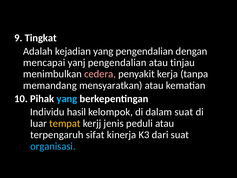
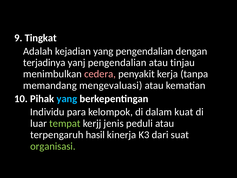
mencapai: mencapai -> terjadinya
mensyaratkan: mensyaratkan -> mengevaluasi
hasil: hasil -> para
dalam suat: suat -> kuat
tempat colour: yellow -> light green
sifat: sifat -> hasil
organisasi colour: light blue -> light green
